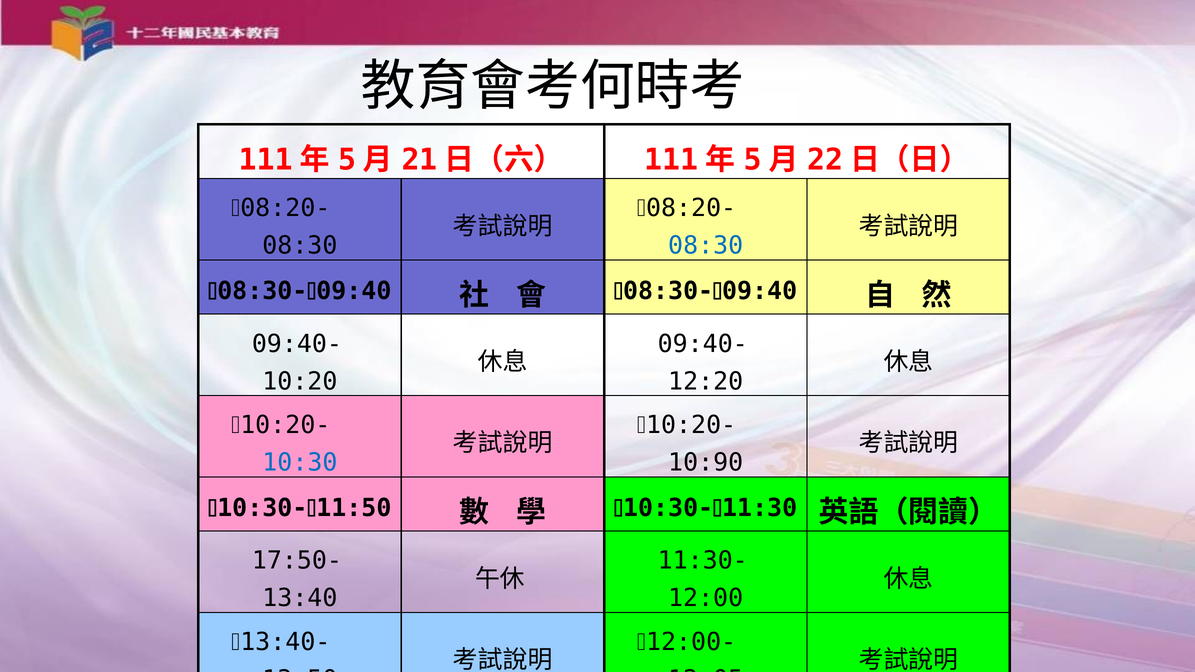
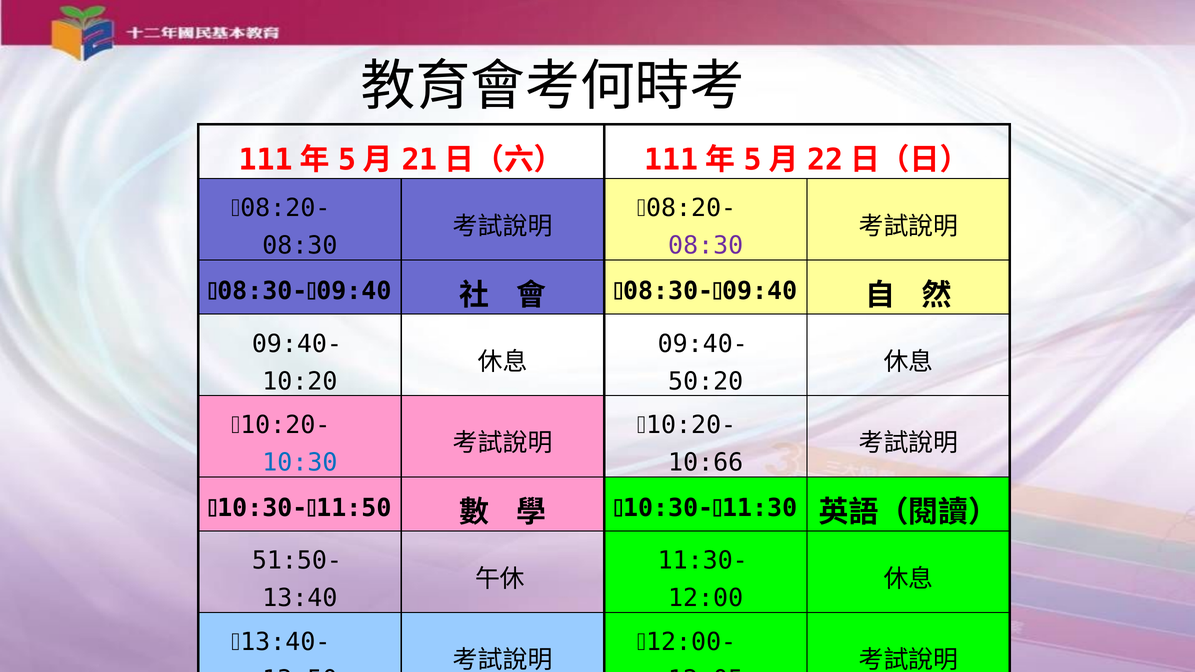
08:30 at (706, 246) colour: blue -> purple
12:20: 12:20 -> 50:20
10:90: 10:90 -> 10:66
17:50-: 17:50- -> 51:50-
